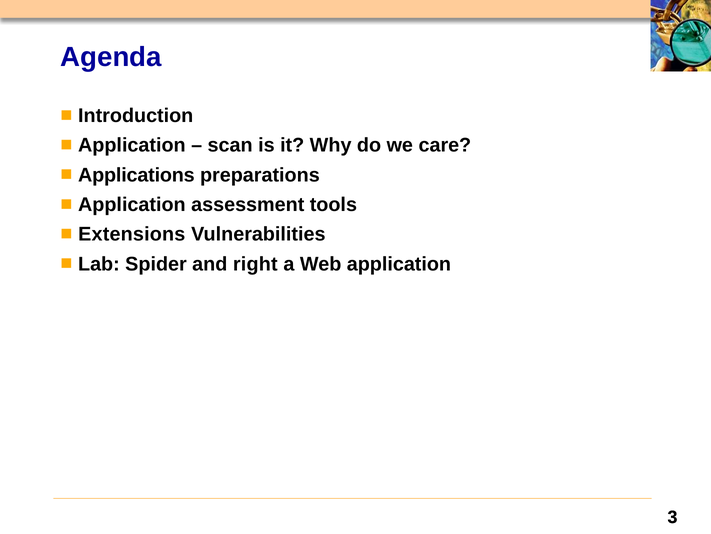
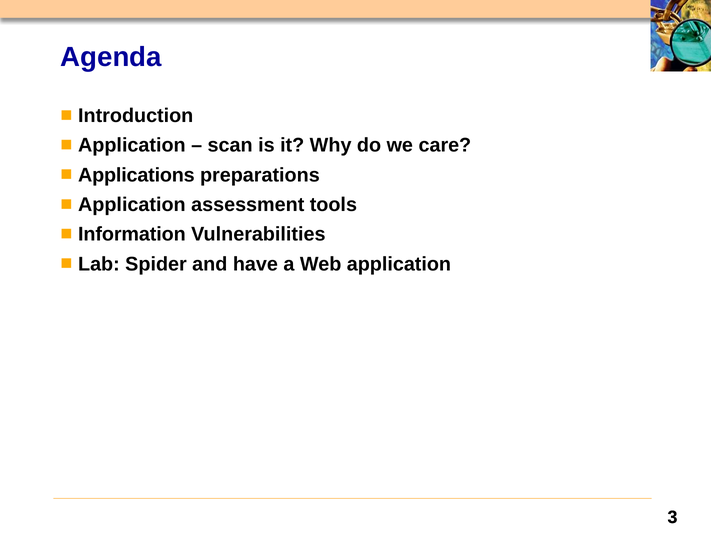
Extensions: Extensions -> Information
right: right -> have
